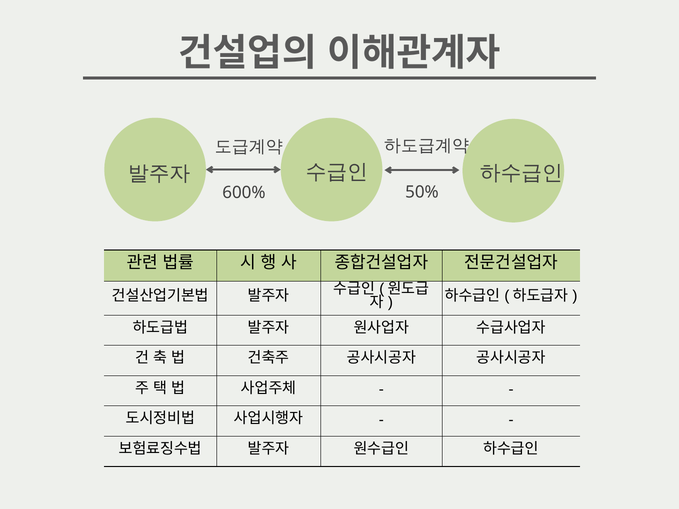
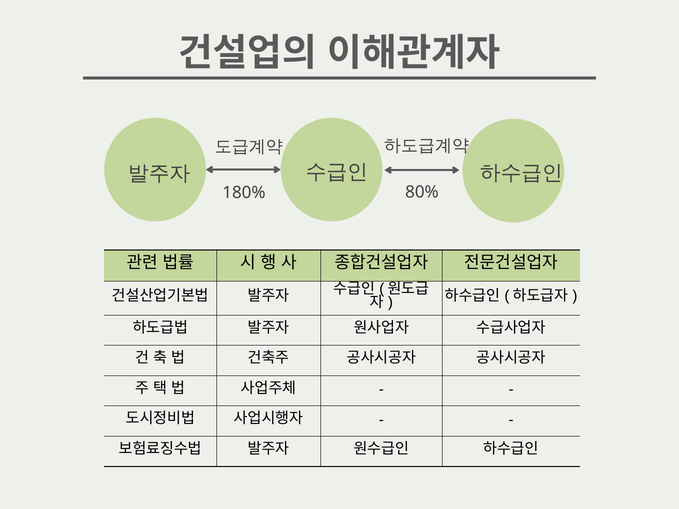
50%: 50% -> 80%
600%: 600% -> 180%
